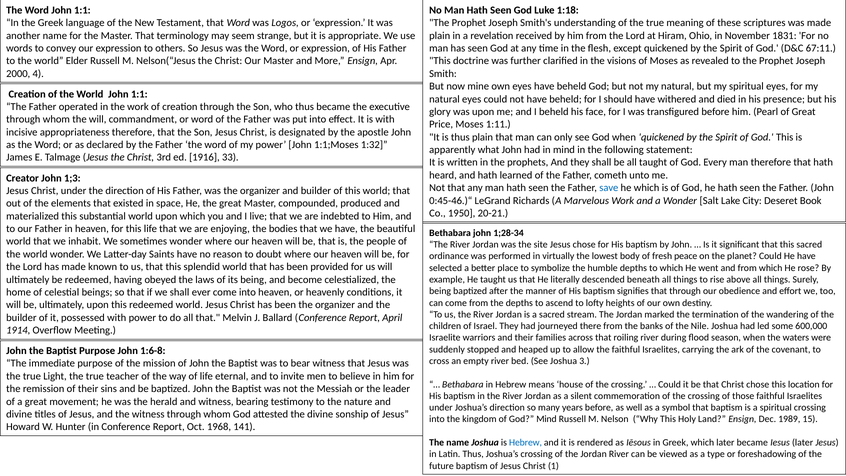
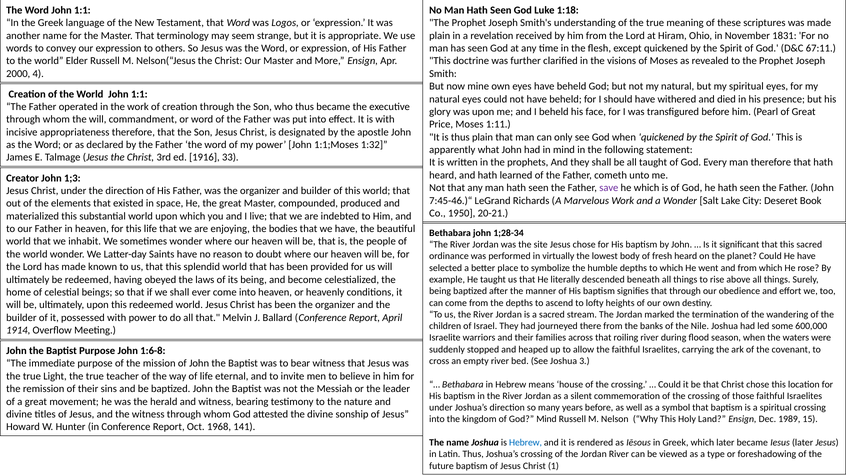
save colour: blue -> purple
0:45-46.)“: 0:45-46.)“ -> 7:45-46.)“
fresh peace: peace -> heard
